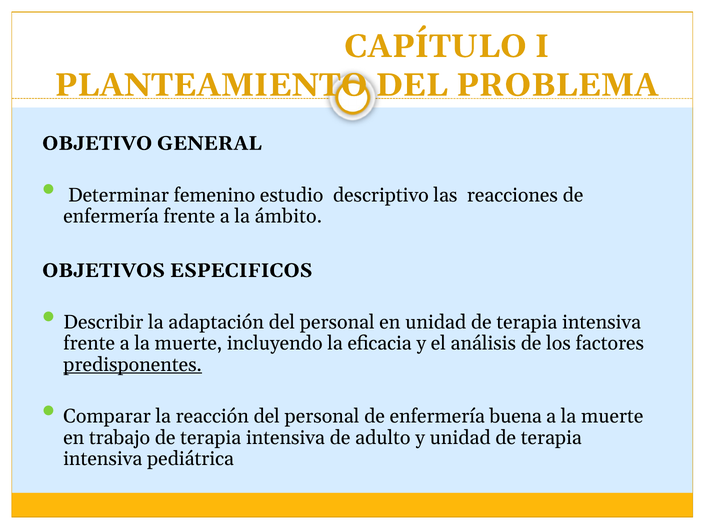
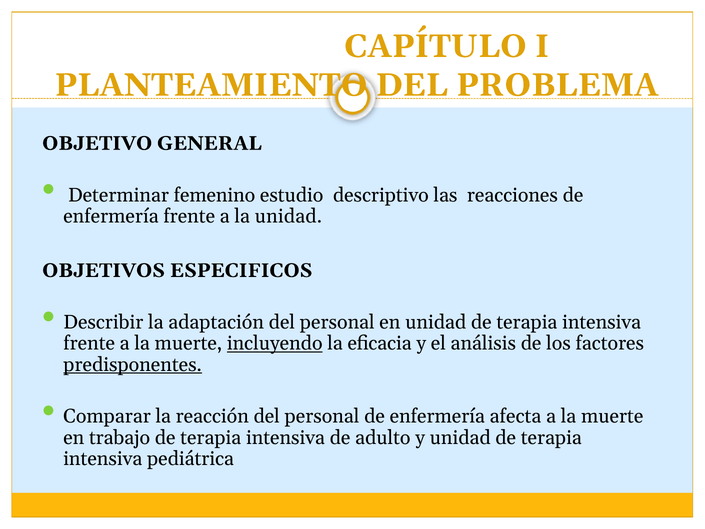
la ámbito: ámbito -> unidad
incluyendo underline: none -> present
buena: buena -> afecta
